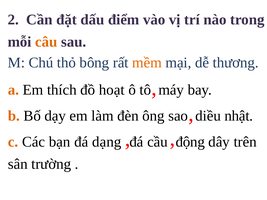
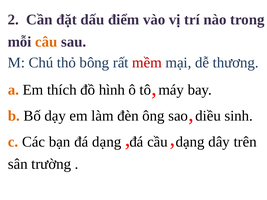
mềm colour: orange -> red
hoạt: hoạt -> hình
nhật: nhật -> sinh
cầu động: động -> dạng
